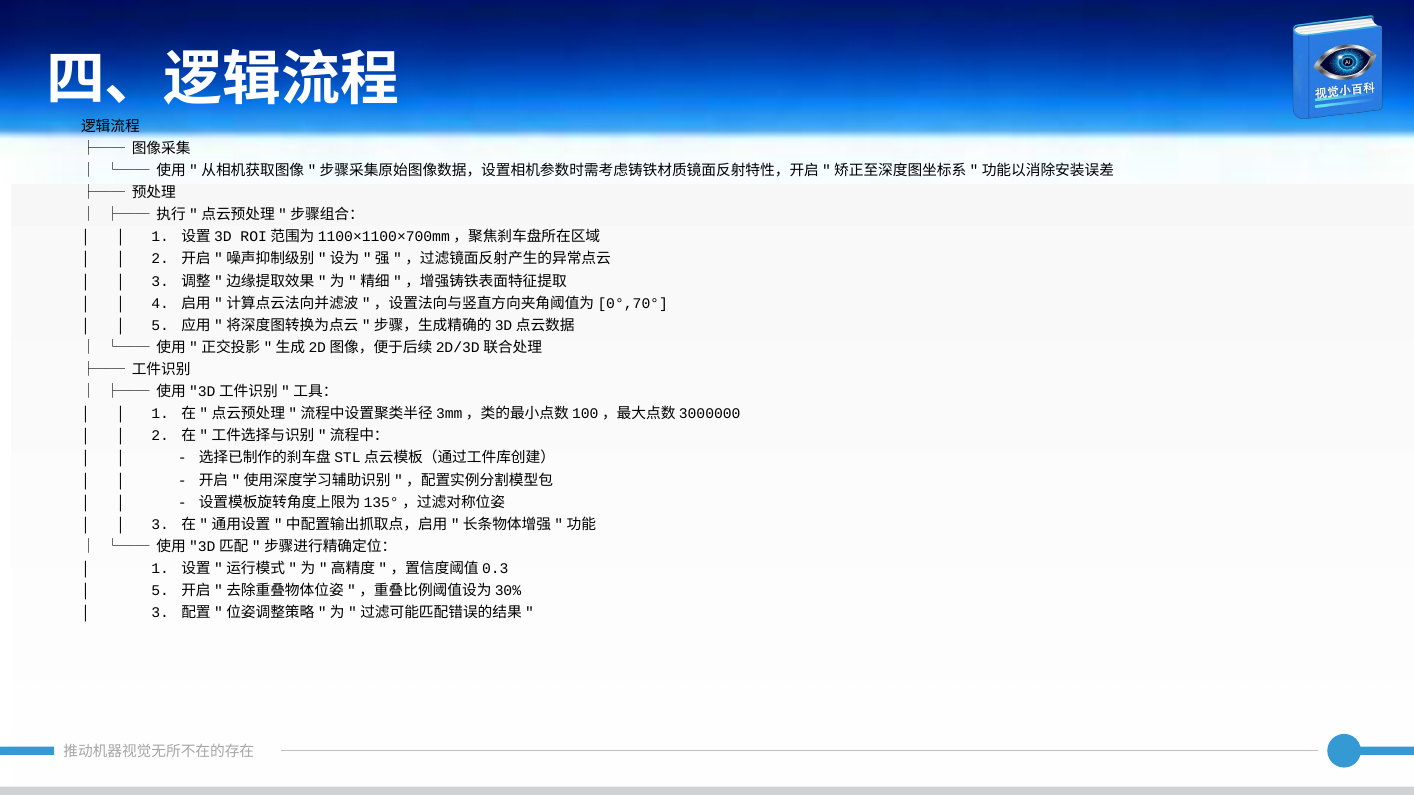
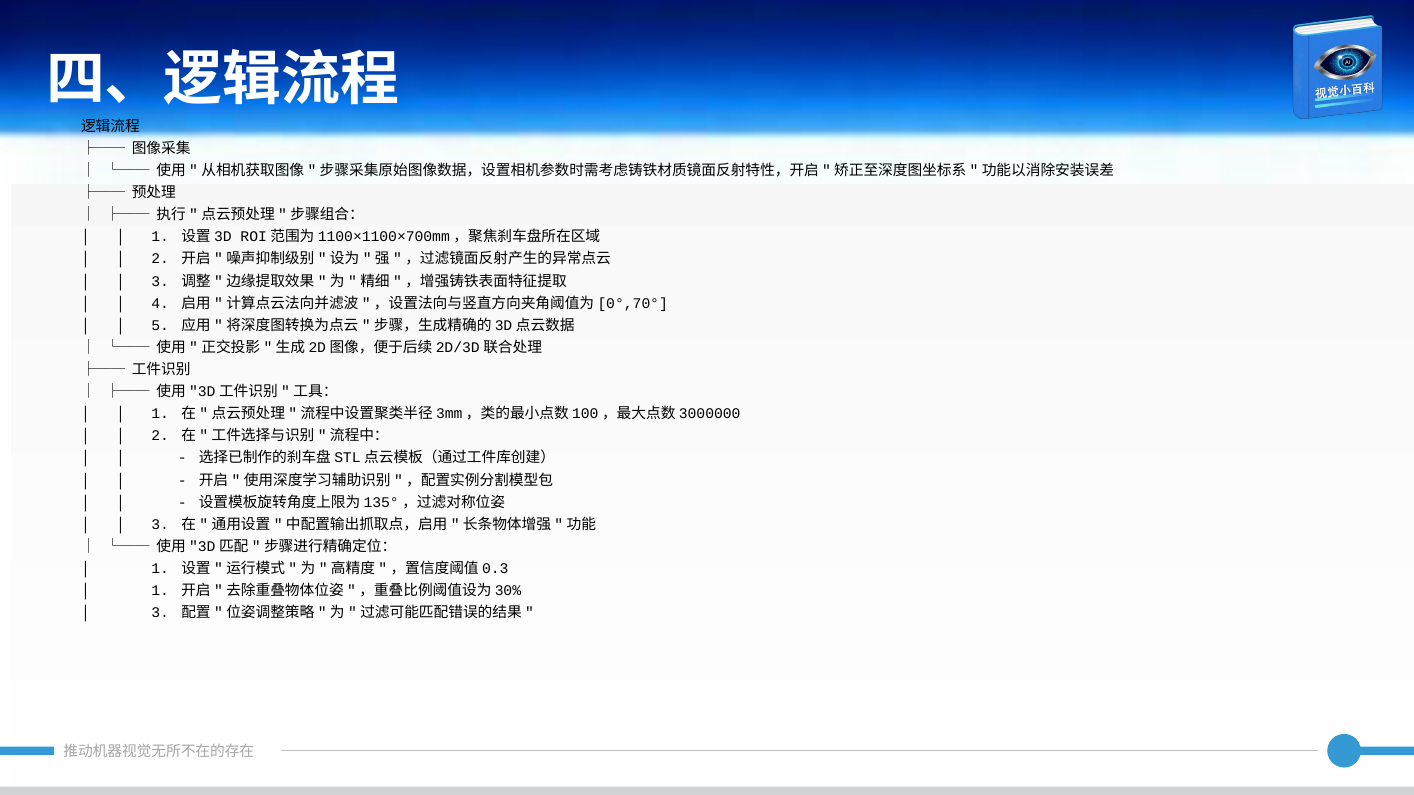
5 at (160, 591): 5 -> 1
